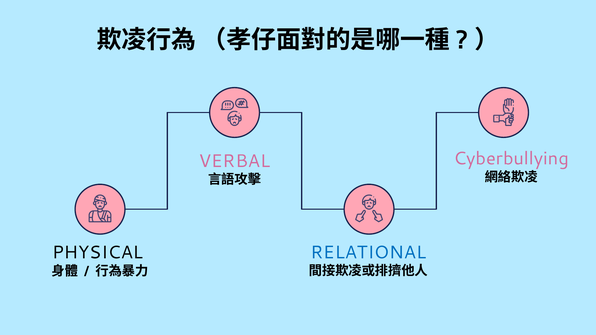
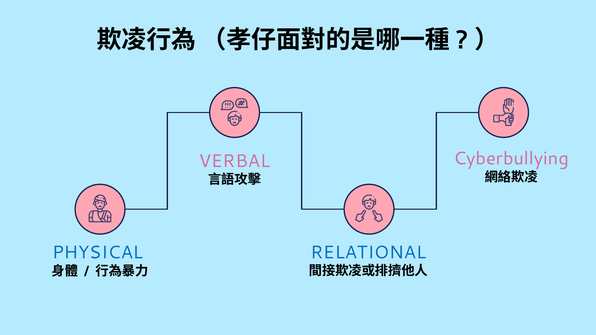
PHYSICAL colour: black -> blue
